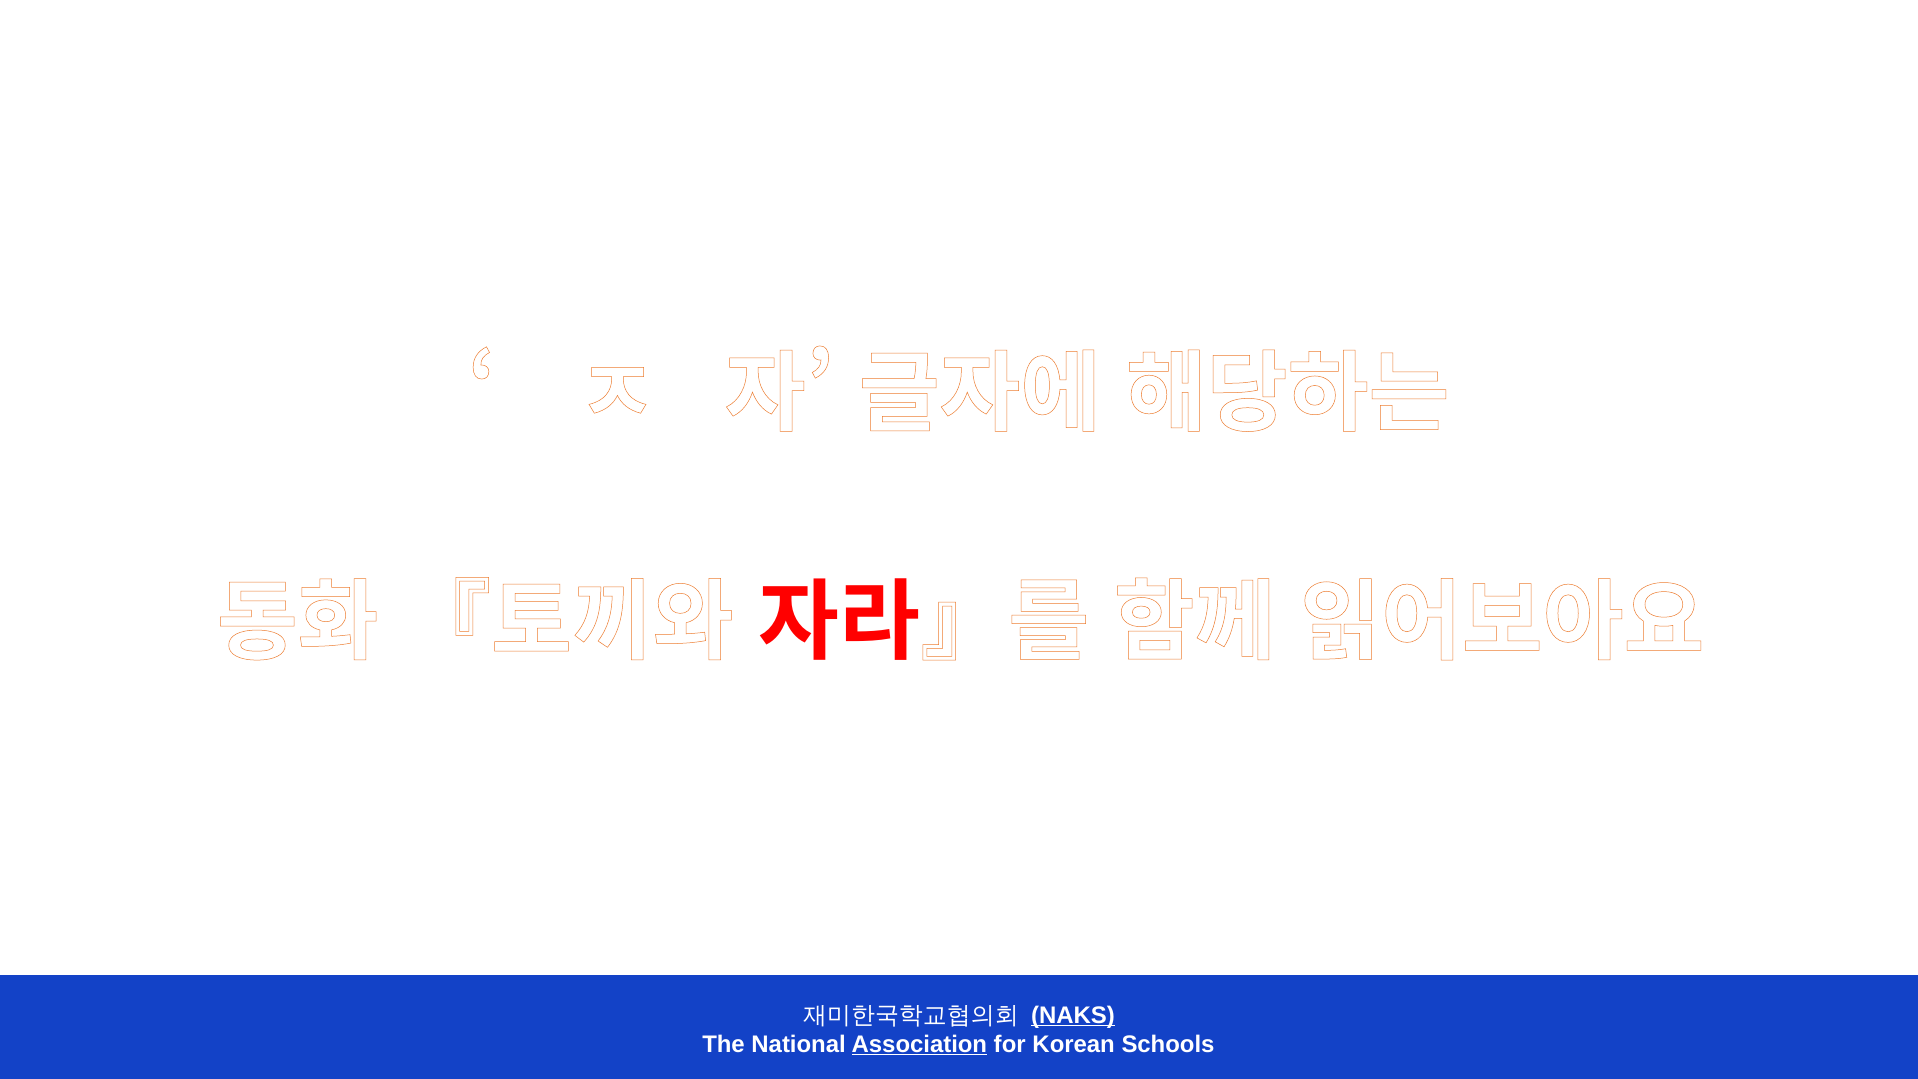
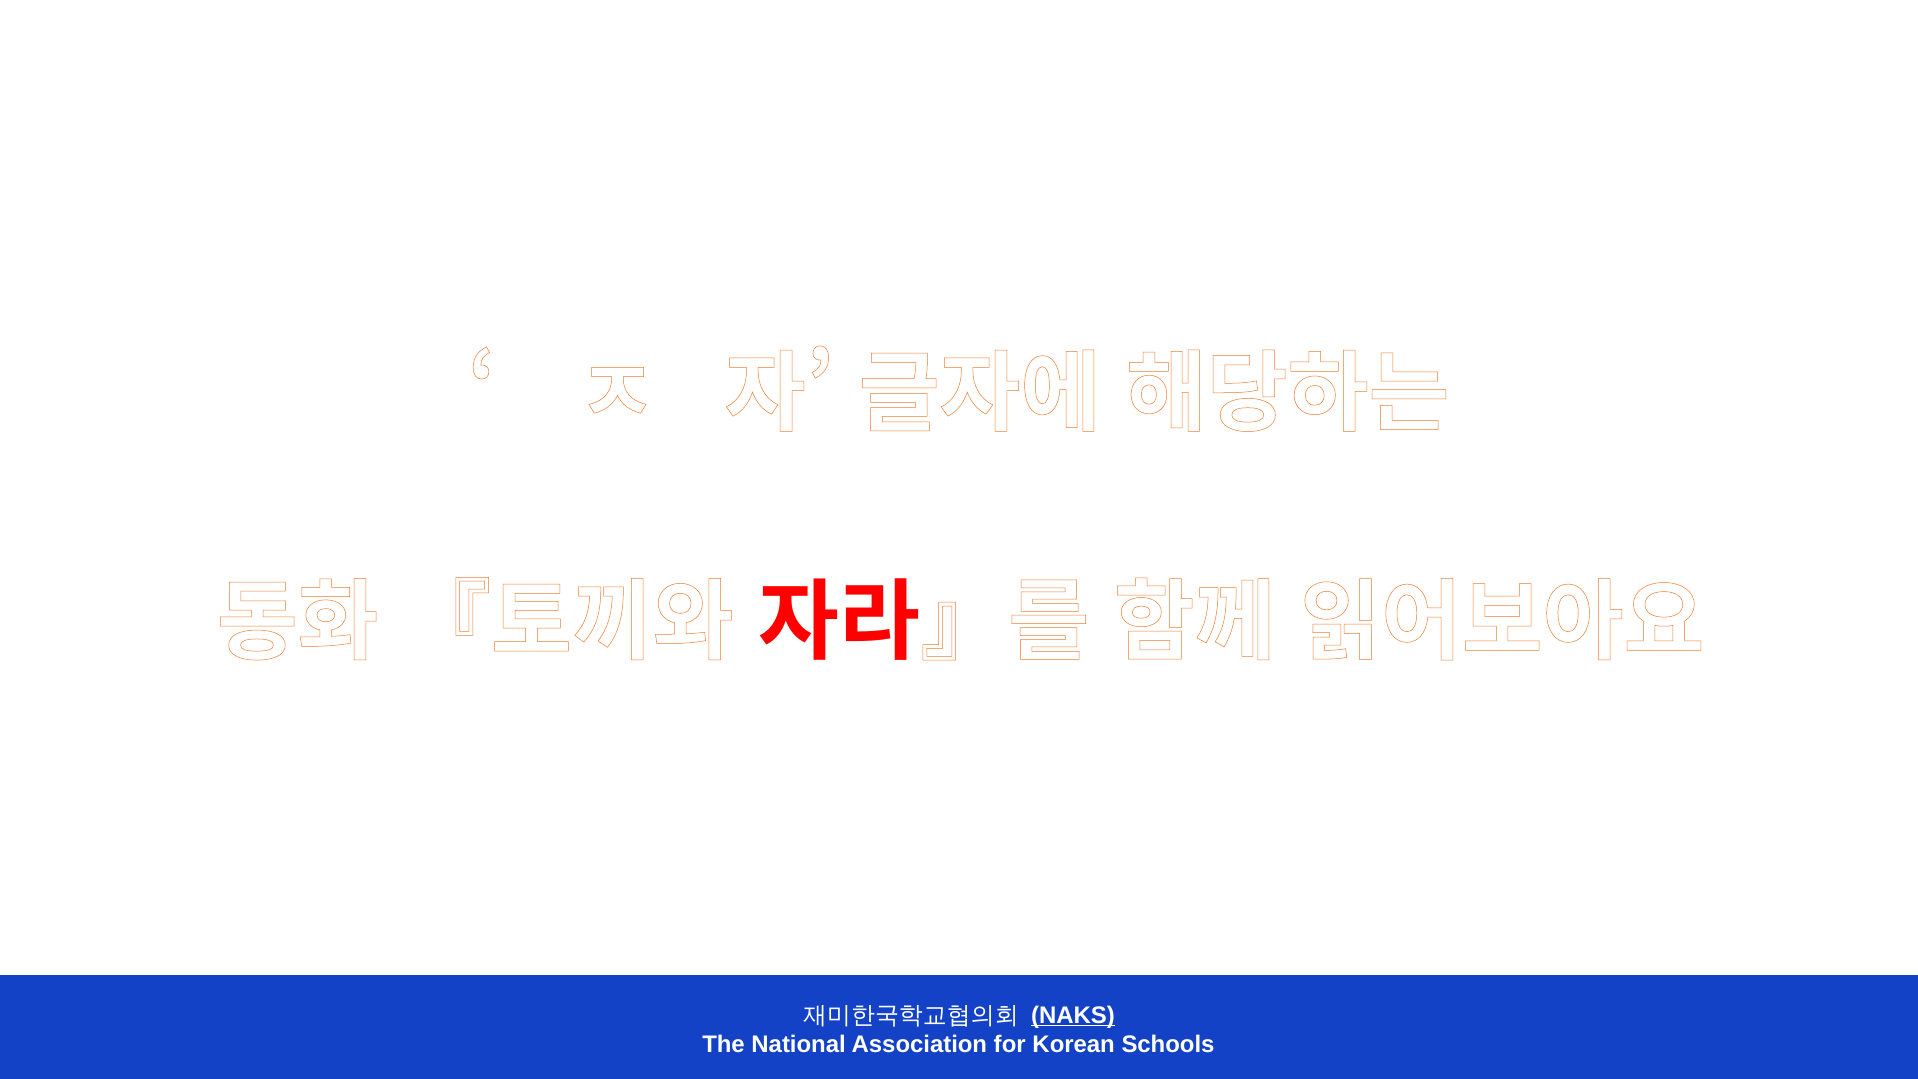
Association underline: present -> none
